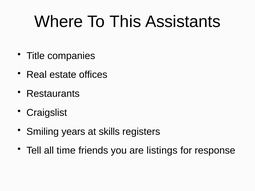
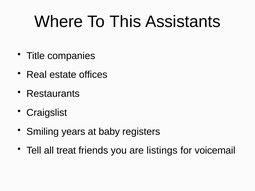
skills: skills -> baby
time: time -> treat
response: response -> voicemail
